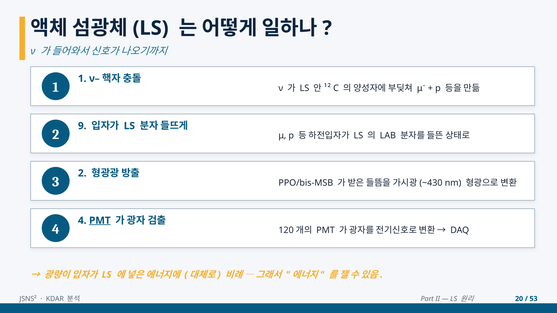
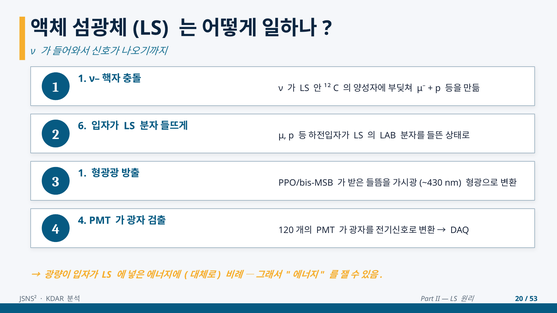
9: 9 -> 6
3 2: 2 -> 1
PMT at (100, 221) underline: present -> none
